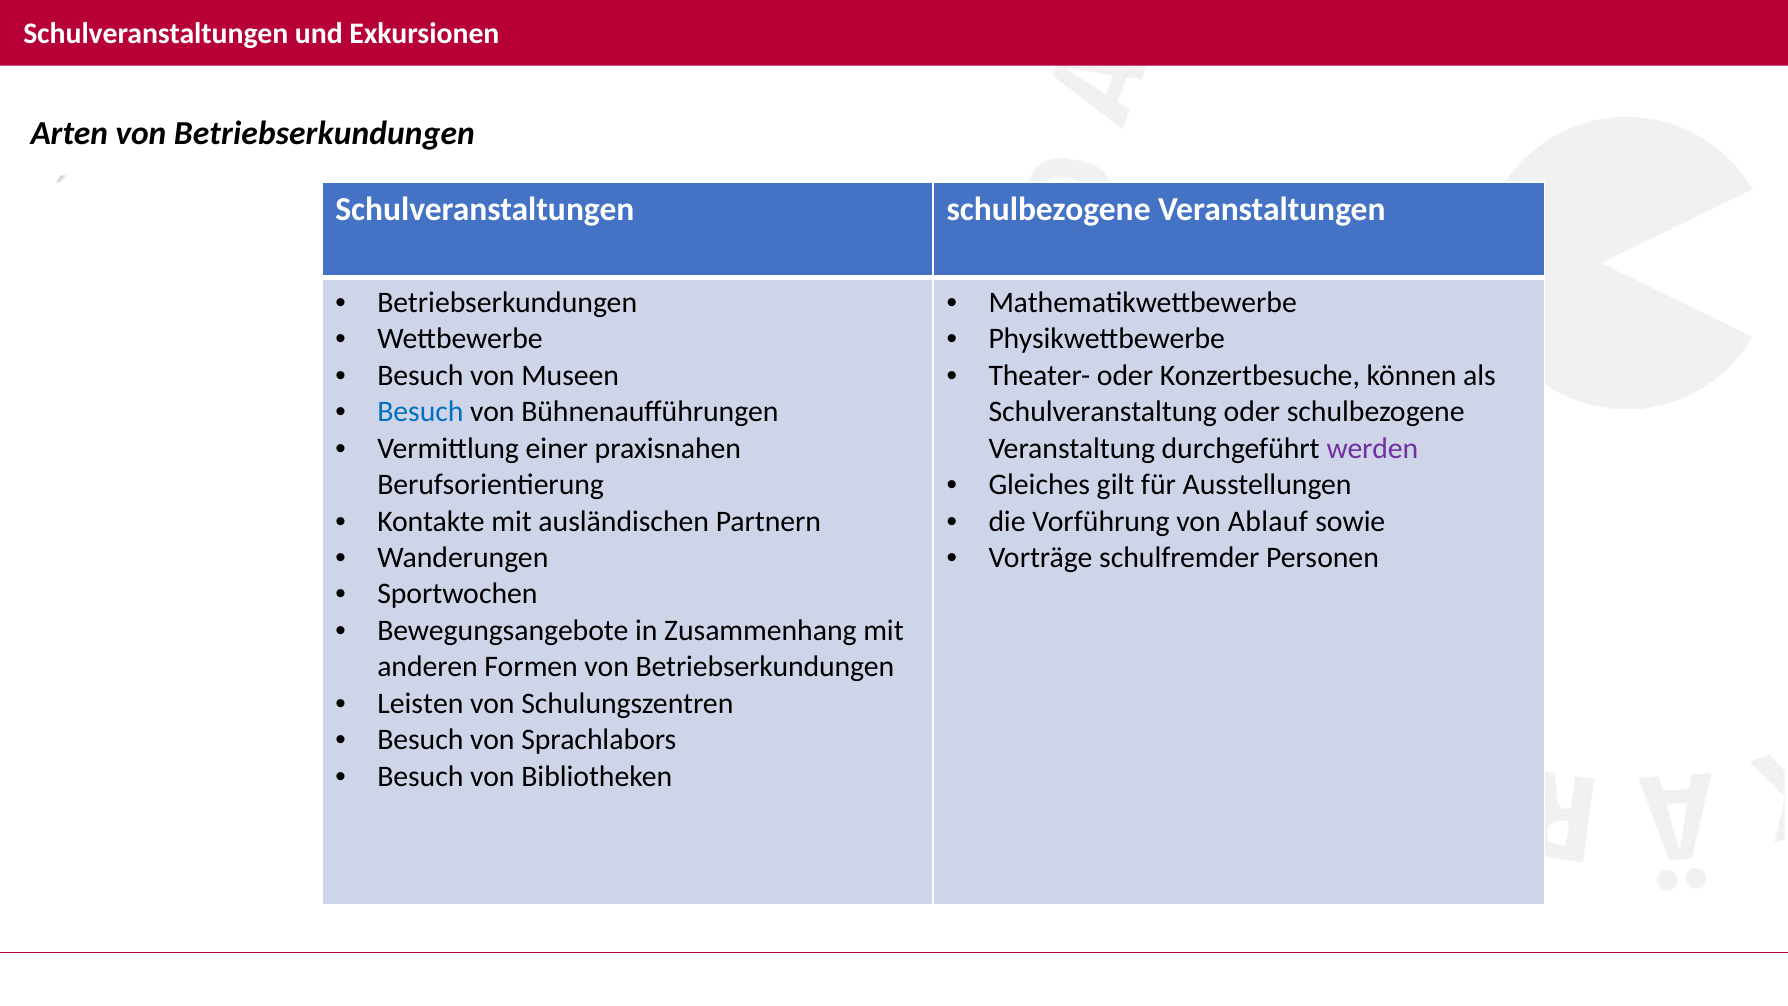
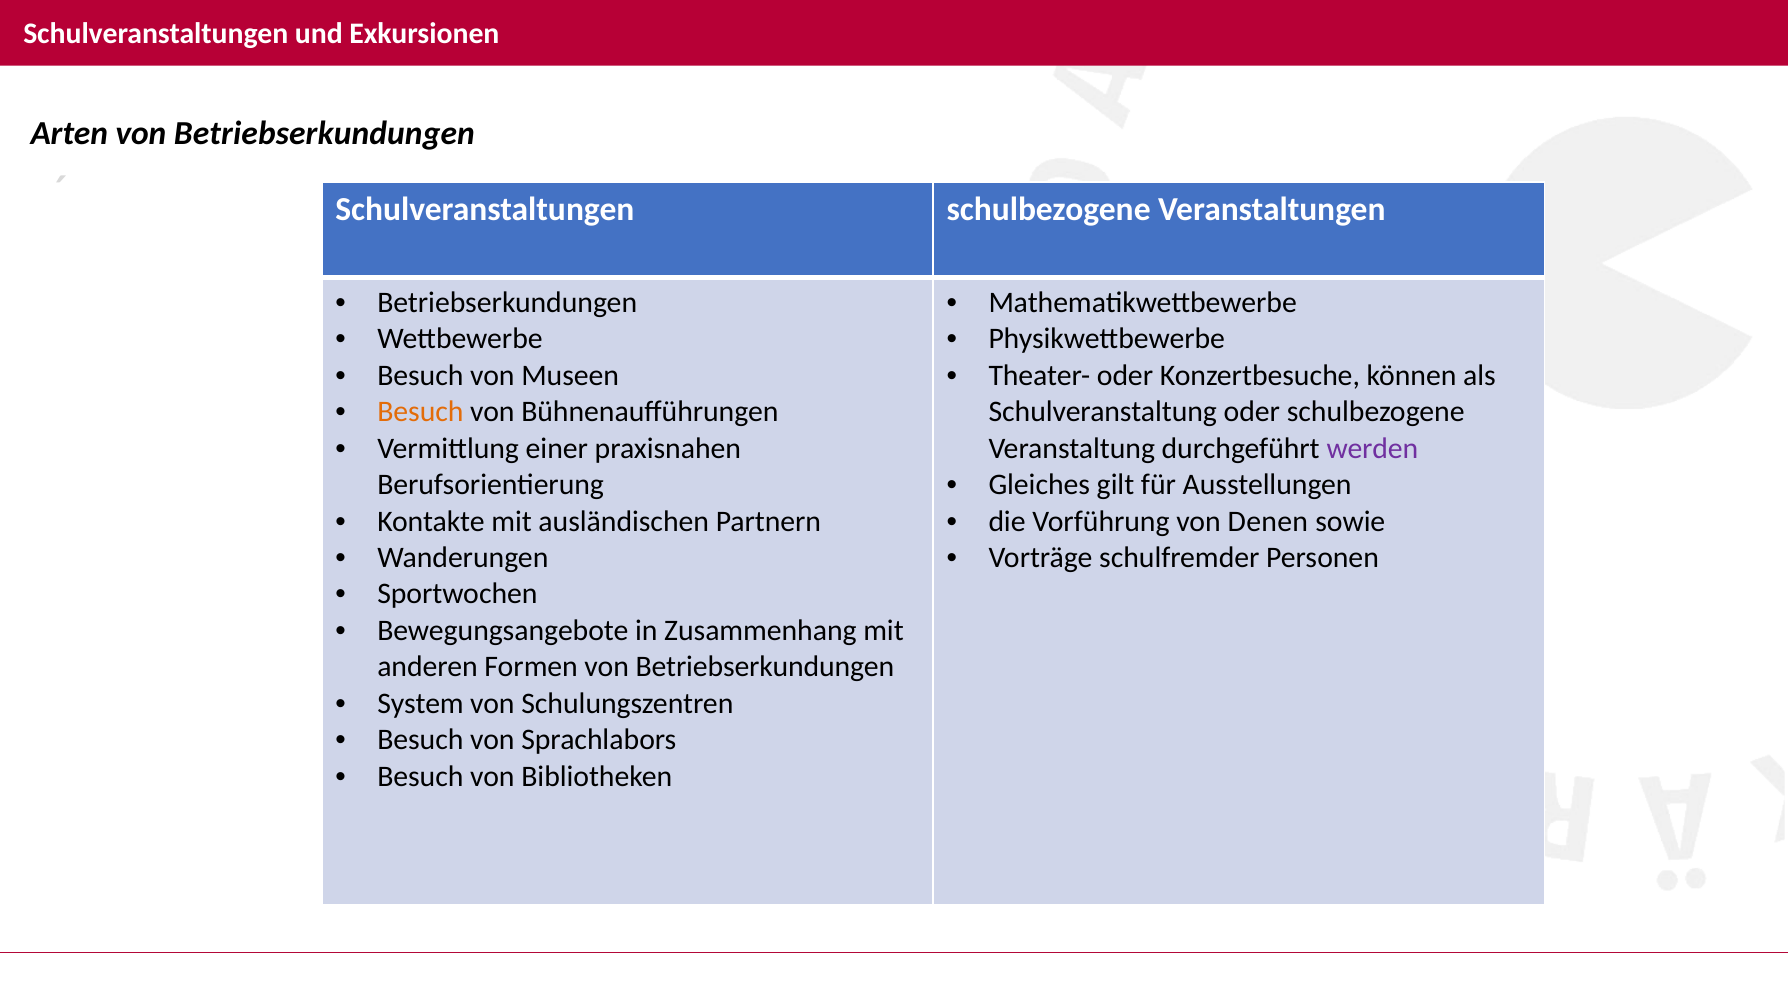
Besuch at (420, 412) colour: blue -> orange
Ablauf: Ablauf -> Denen
Leisten: Leisten -> System
